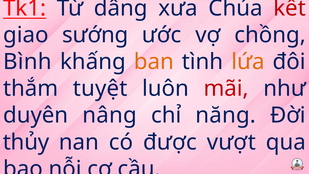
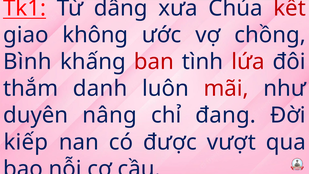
sướng: sướng -> không
ban colour: orange -> red
lứa colour: orange -> red
tuyệt: tuyệt -> danh
năng: năng -> đang
thủy: thủy -> kiếp
